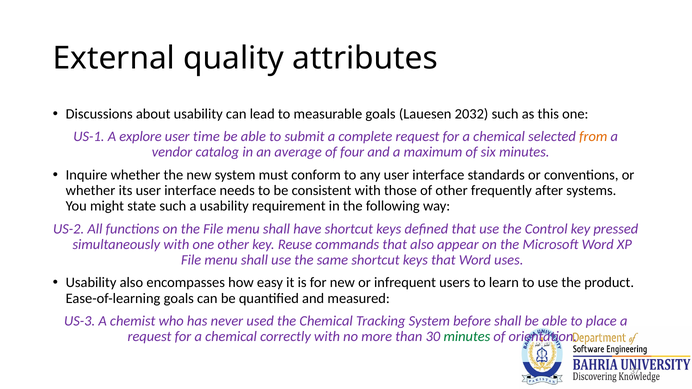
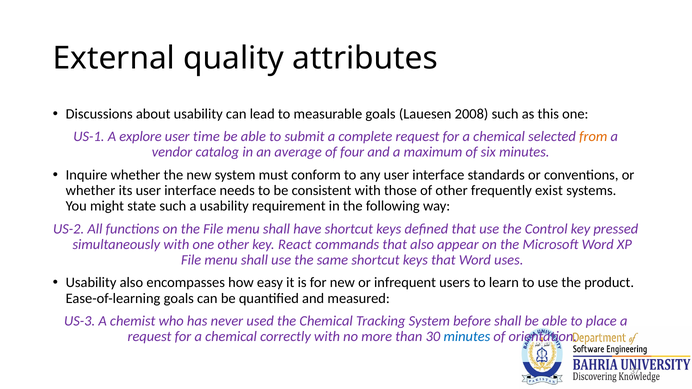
2032: 2032 -> 2008
after: after -> exist
Reuse: Reuse -> React
minutes at (467, 337) colour: green -> blue
